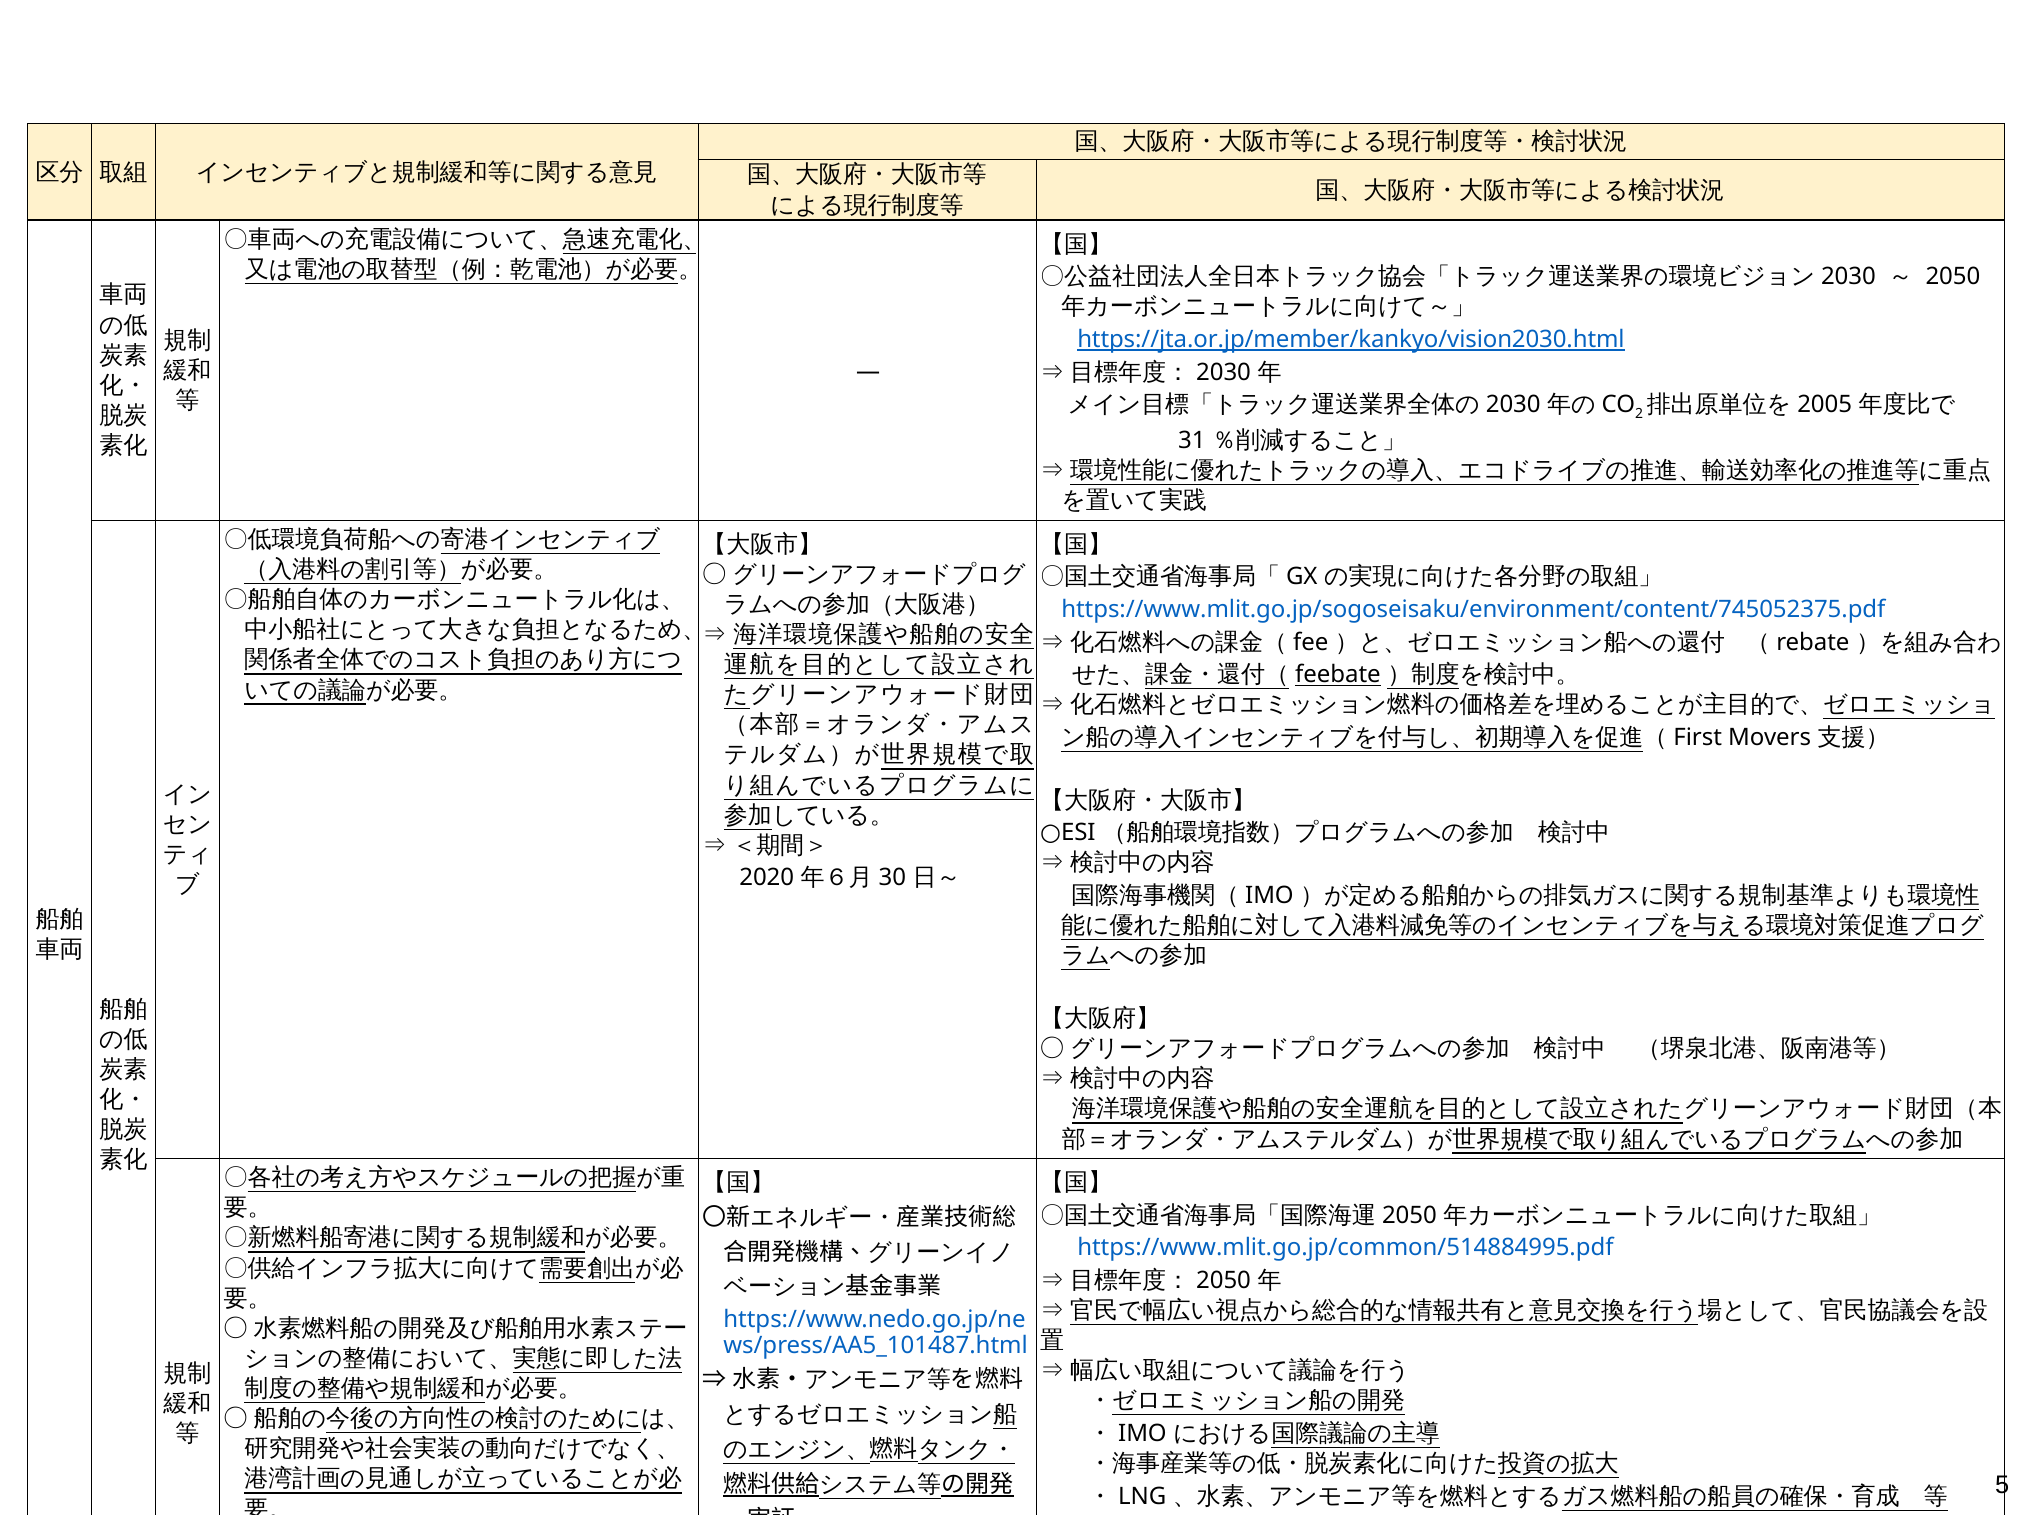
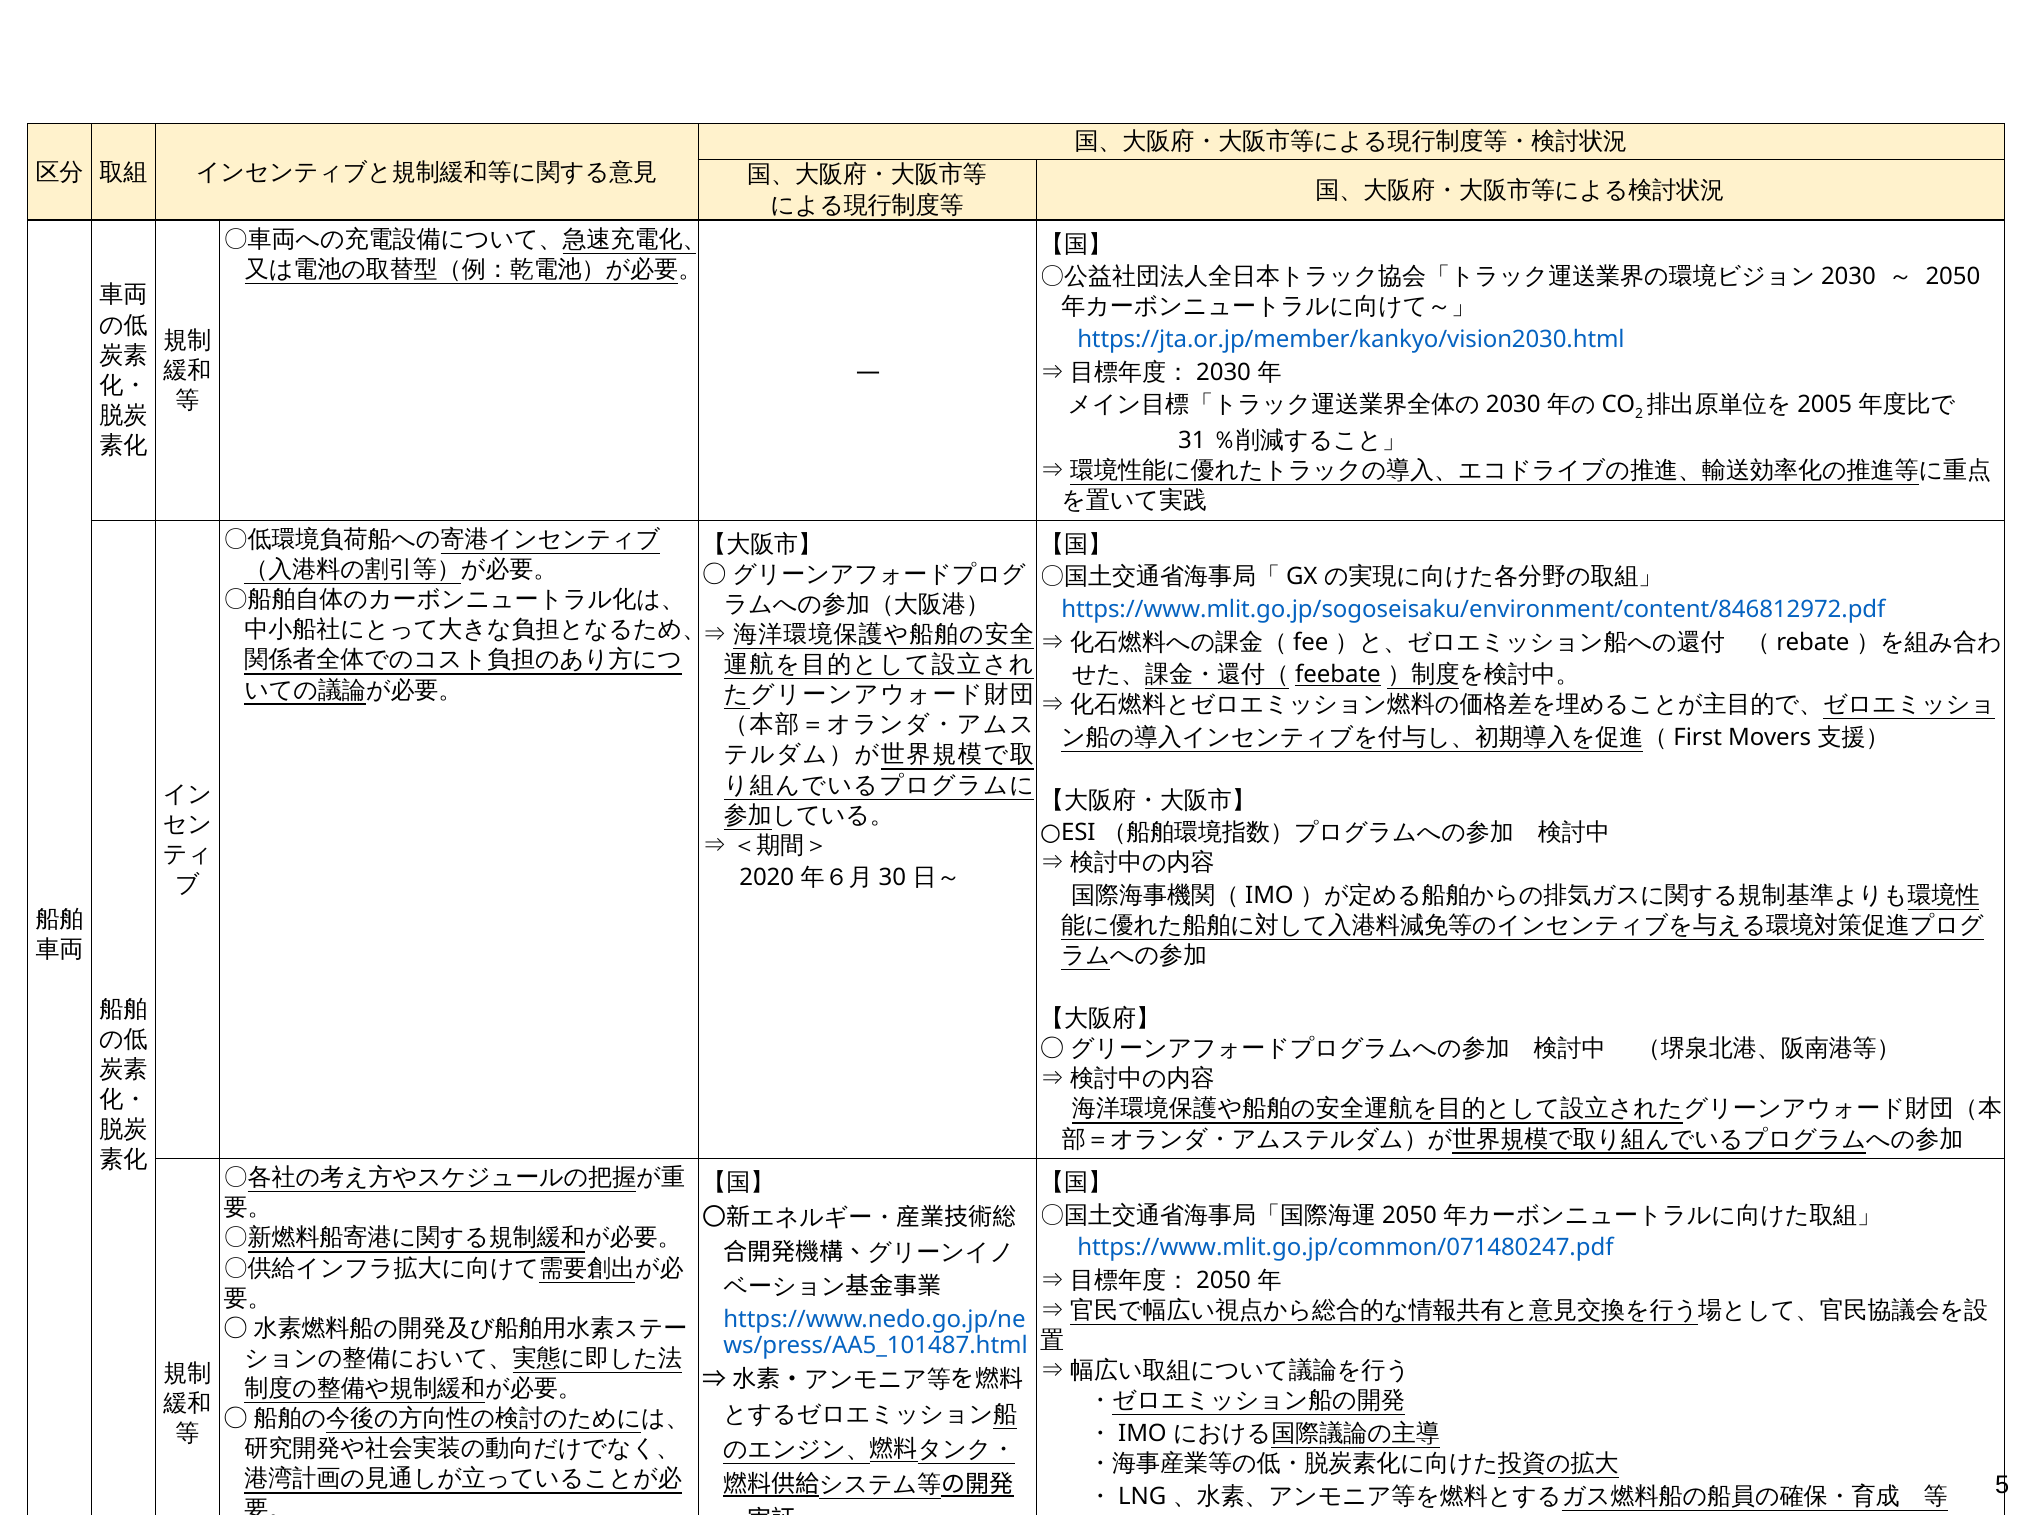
https://jta.or.jp/member/kankyo/vision2030.html underline: present -> none
https://www.mlit.go.jp/sogoseisaku/environment/content/745052375.pdf: https://www.mlit.go.jp/sogoseisaku/environment/content/745052375.pdf -> https://www.mlit.go.jp/sogoseisaku/environment/content/846812972.pdf
https://www.mlit.go.jp/common/514884995.pdf: https://www.mlit.go.jp/common/514884995.pdf -> https://www.mlit.go.jp/common/071480247.pdf
